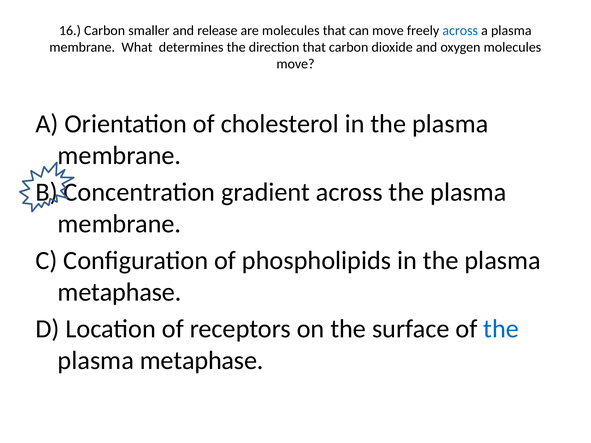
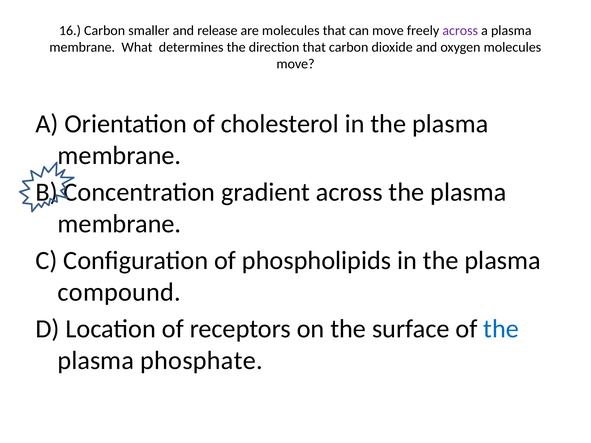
across at (460, 31) colour: blue -> purple
metaphase at (119, 292): metaphase -> compound
metaphase at (202, 361): metaphase -> phosphate
